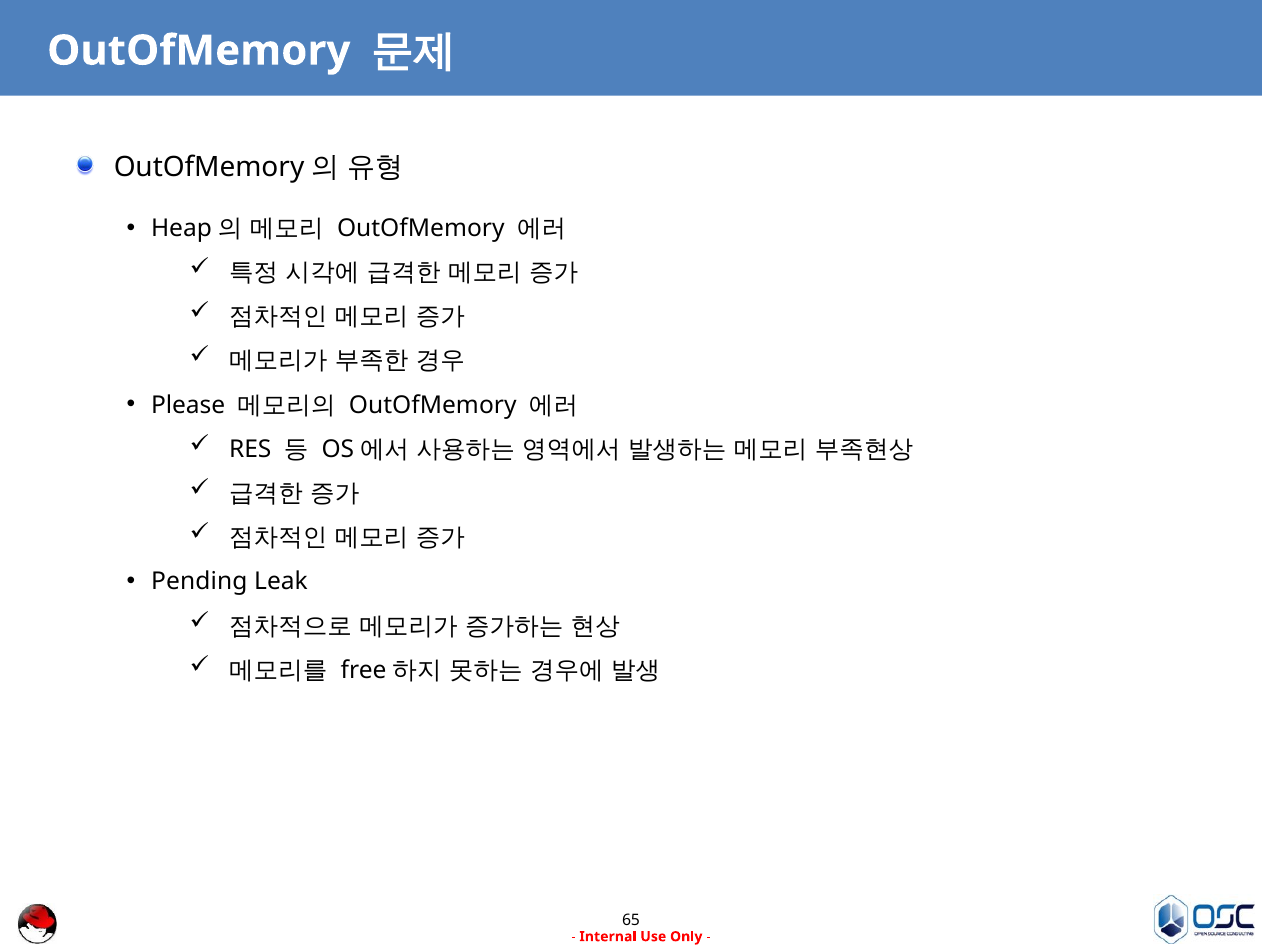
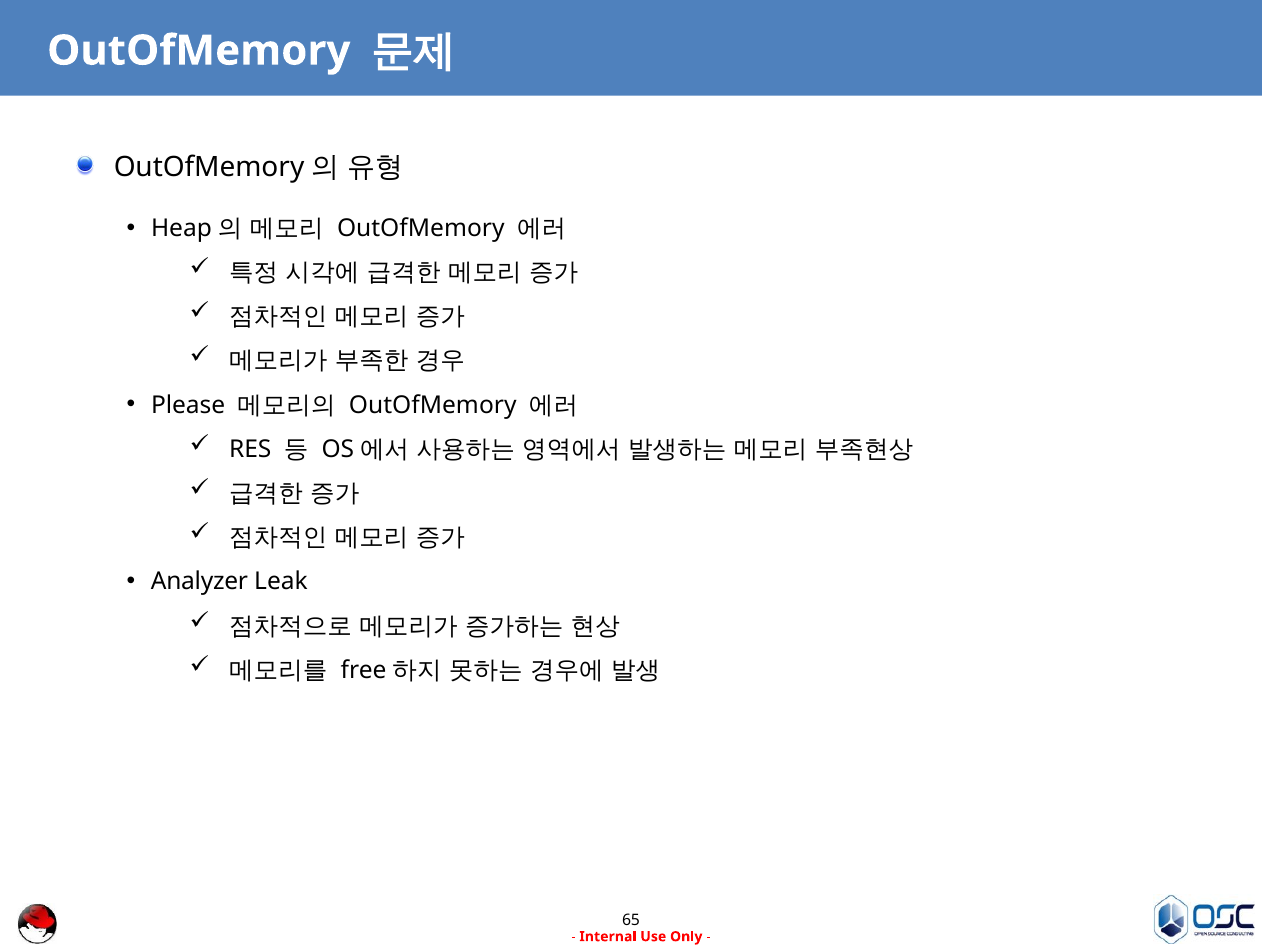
Pending: Pending -> Analyzer
